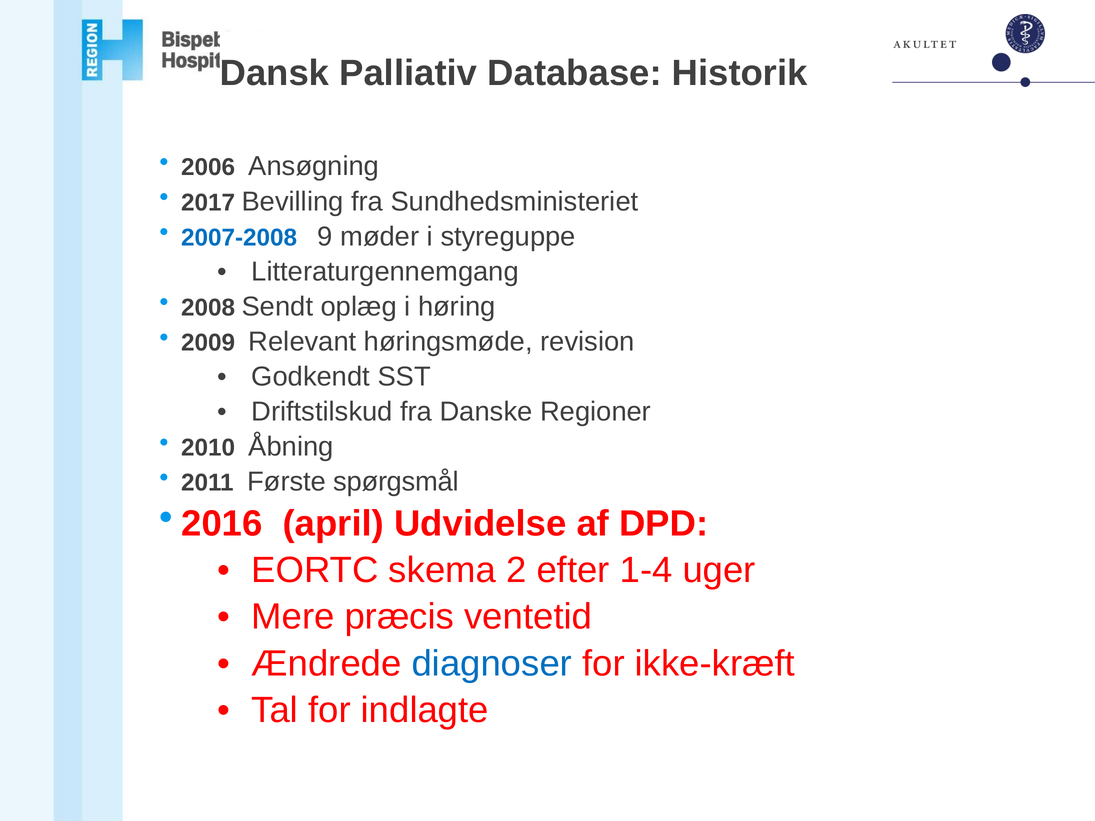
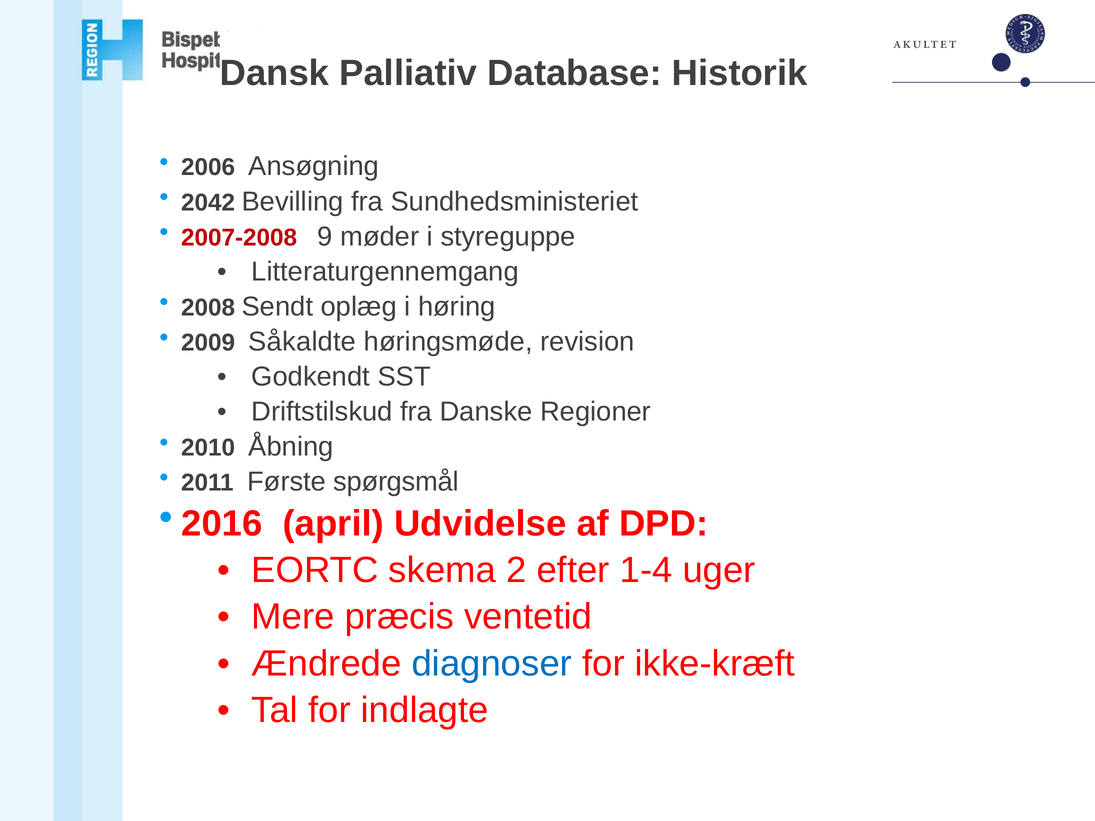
2017: 2017 -> 2042
2007-2008 colour: blue -> red
Relevant: Relevant -> Såkaldte
